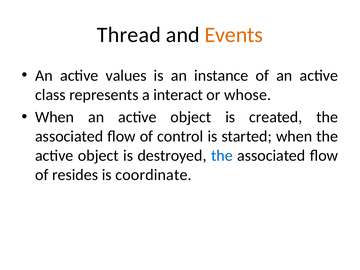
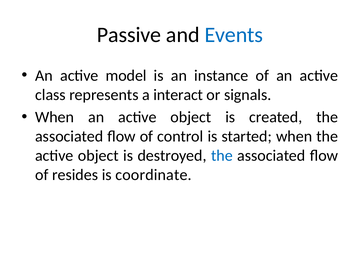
Thread: Thread -> Passive
Events colour: orange -> blue
values: values -> model
whose: whose -> signals
